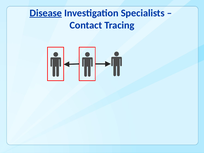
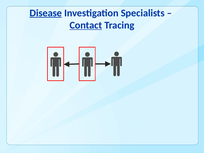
Contact underline: none -> present
